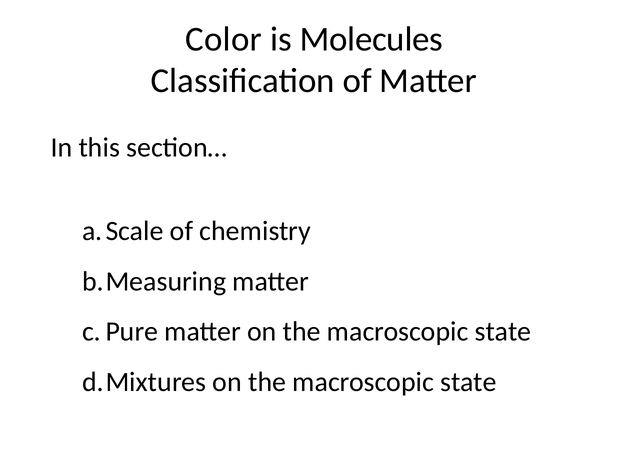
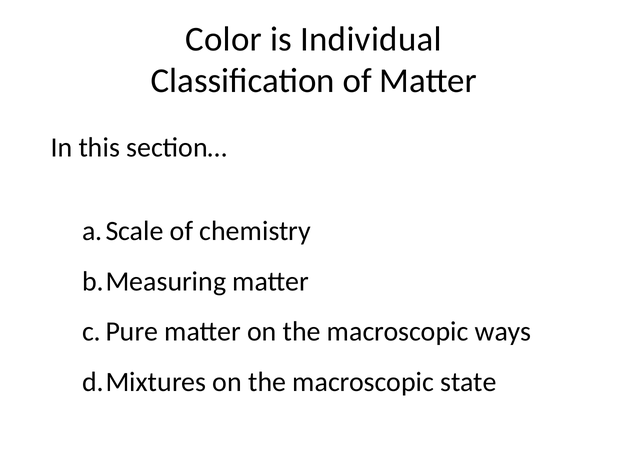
Molecules: Molecules -> Individual
state at (503, 332): state -> ways
